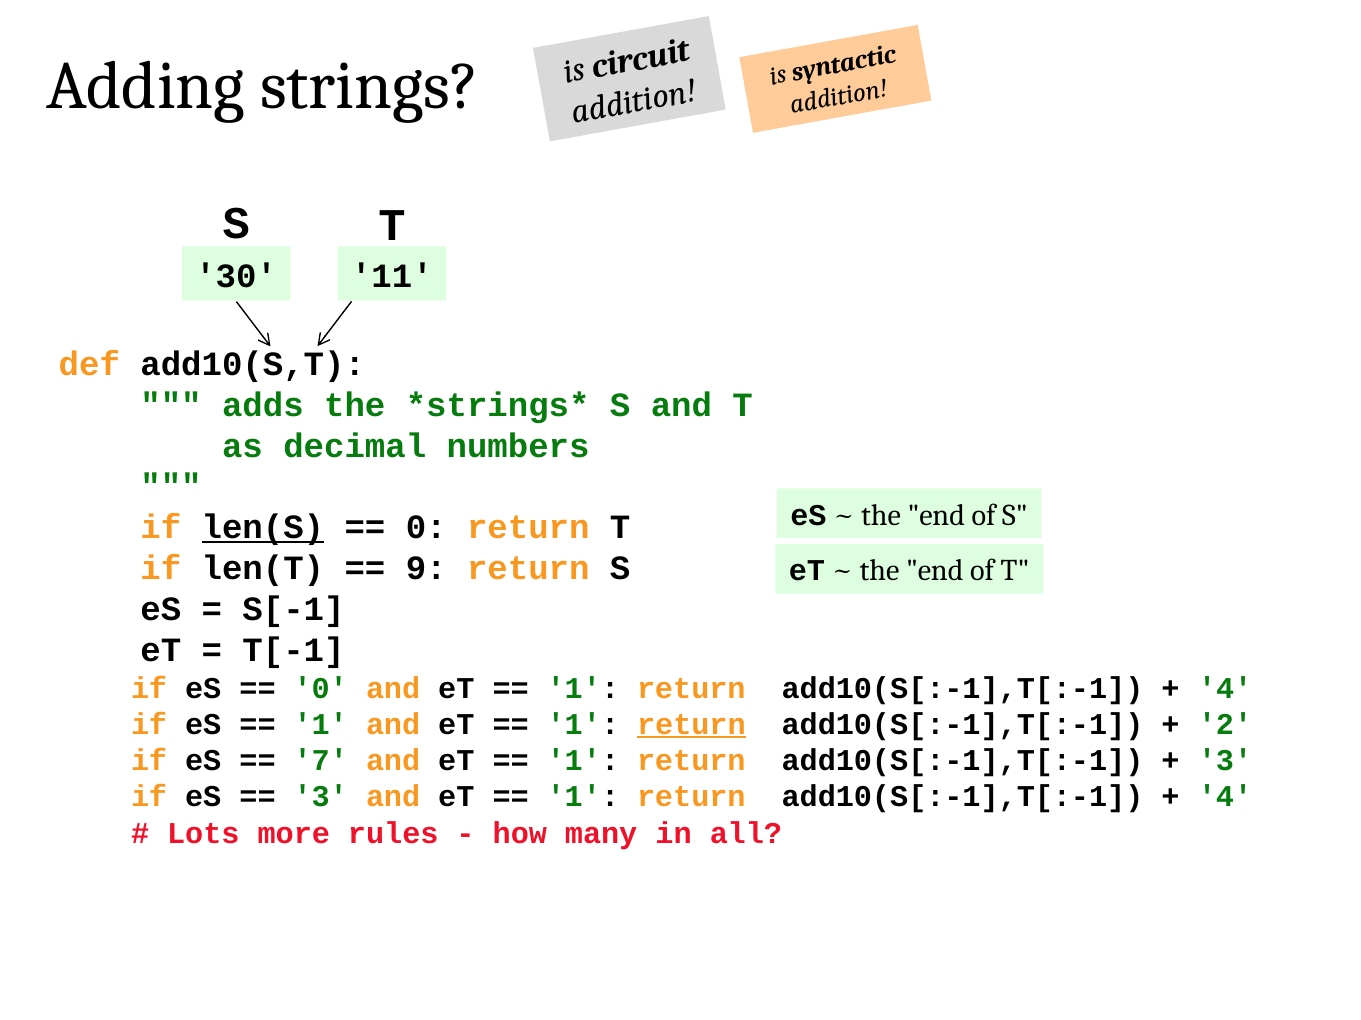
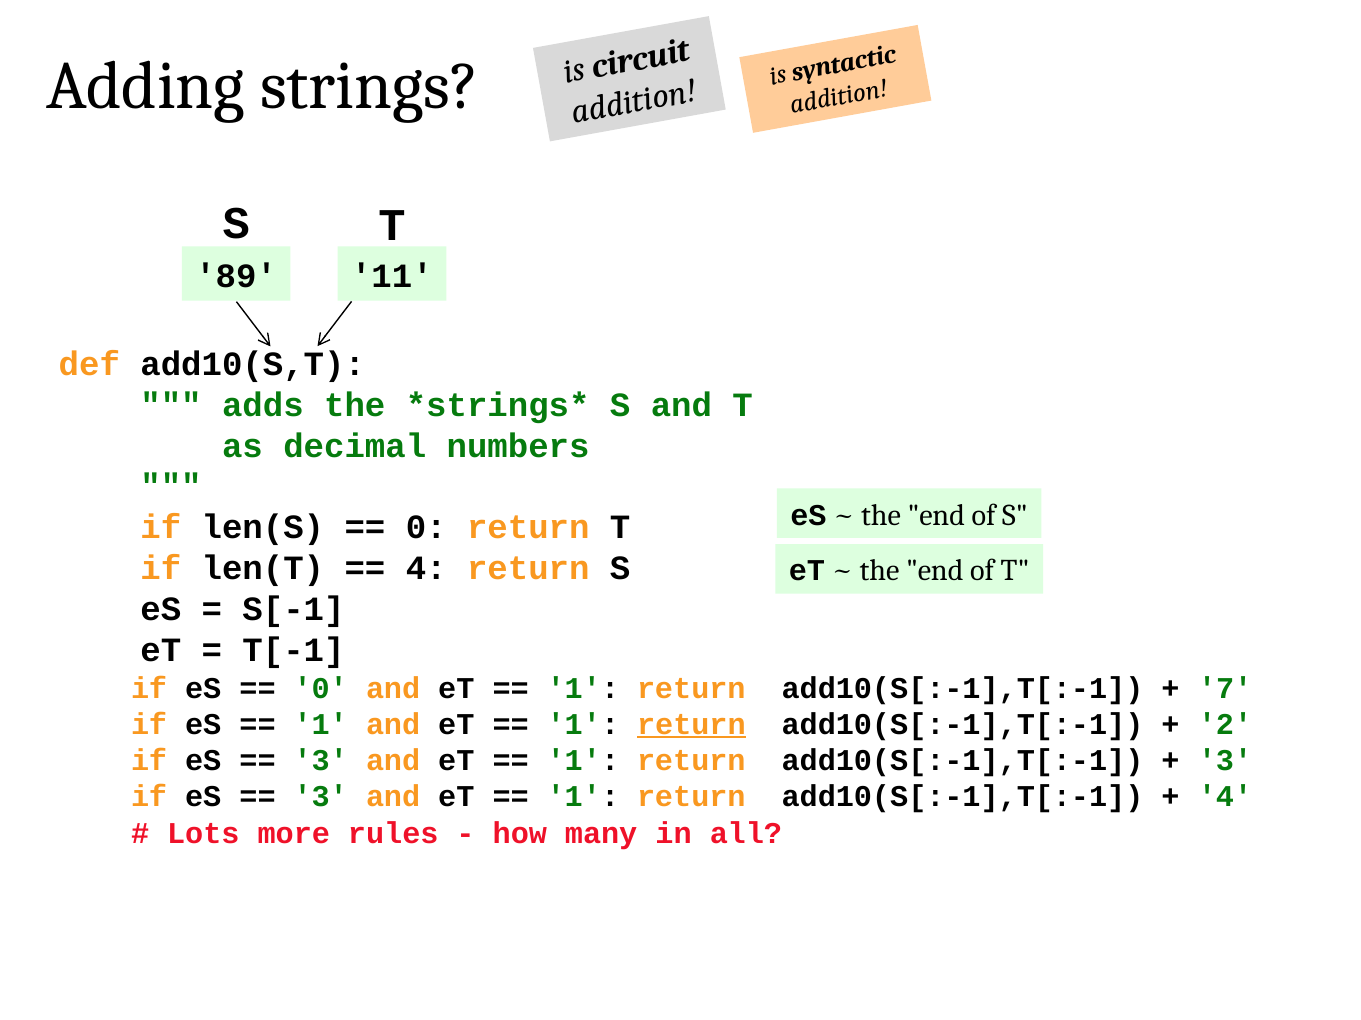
30: 30 -> 89
len(S underline: present -> none
9 at (426, 569): 9 -> 4
4 at (1225, 689): 4 -> 7
7 at (321, 761): 7 -> 3
